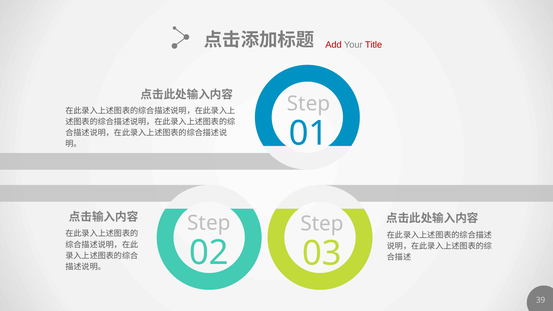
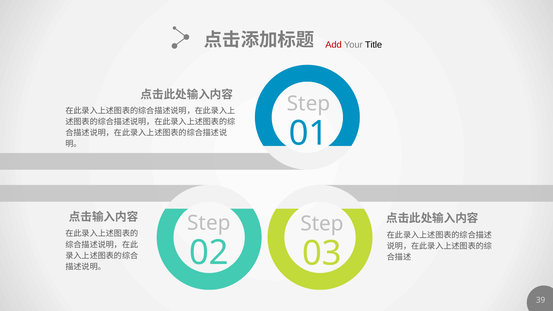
Title colour: red -> black
